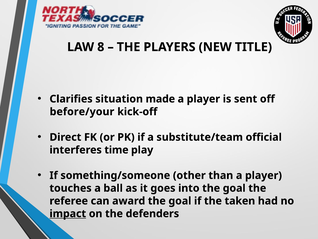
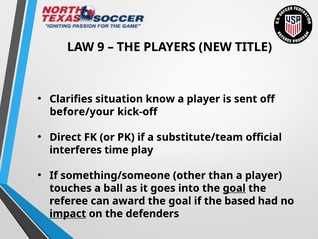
8: 8 -> 9
made: made -> know
goal at (234, 188) underline: none -> present
taken: taken -> based
